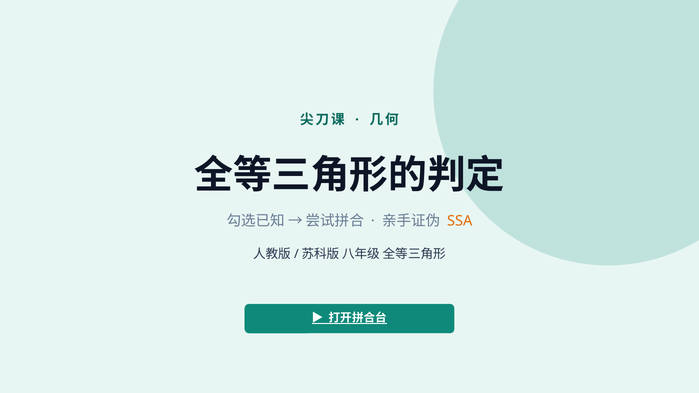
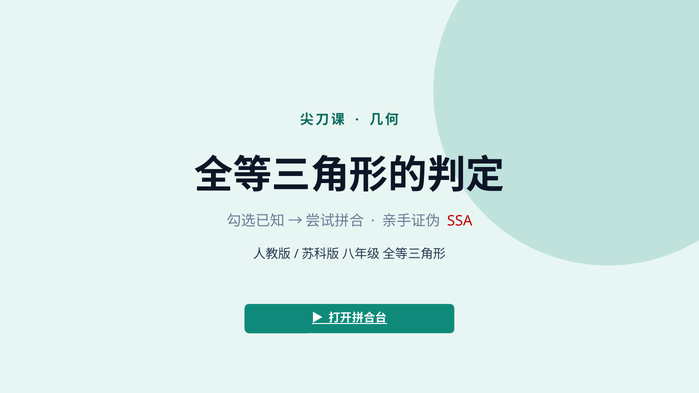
SSA colour: orange -> red
